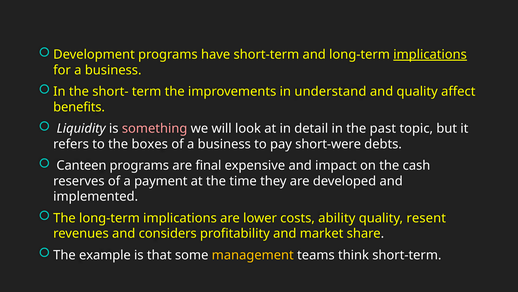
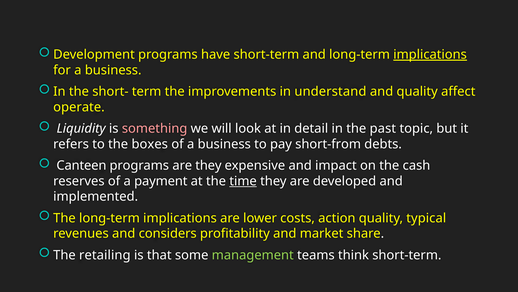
benefits: benefits -> operate
short-were: short-were -> short-from
are final: final -> they
time underline: none -> present
ability: ability -> action
resent: resent -> typical
example: example -> retailing
management colour: yellow -> light green
